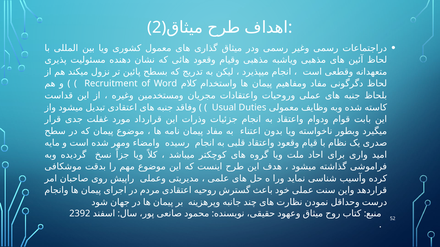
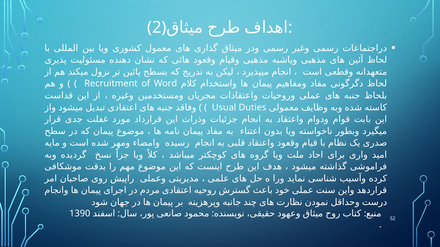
2392: 2392 -> 1390
